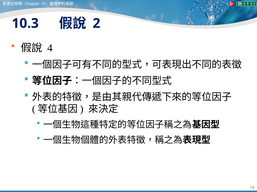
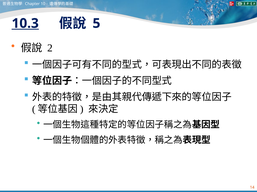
10.3 underline: none -> present
2: 2 -> 5
4: 4 -> 2
